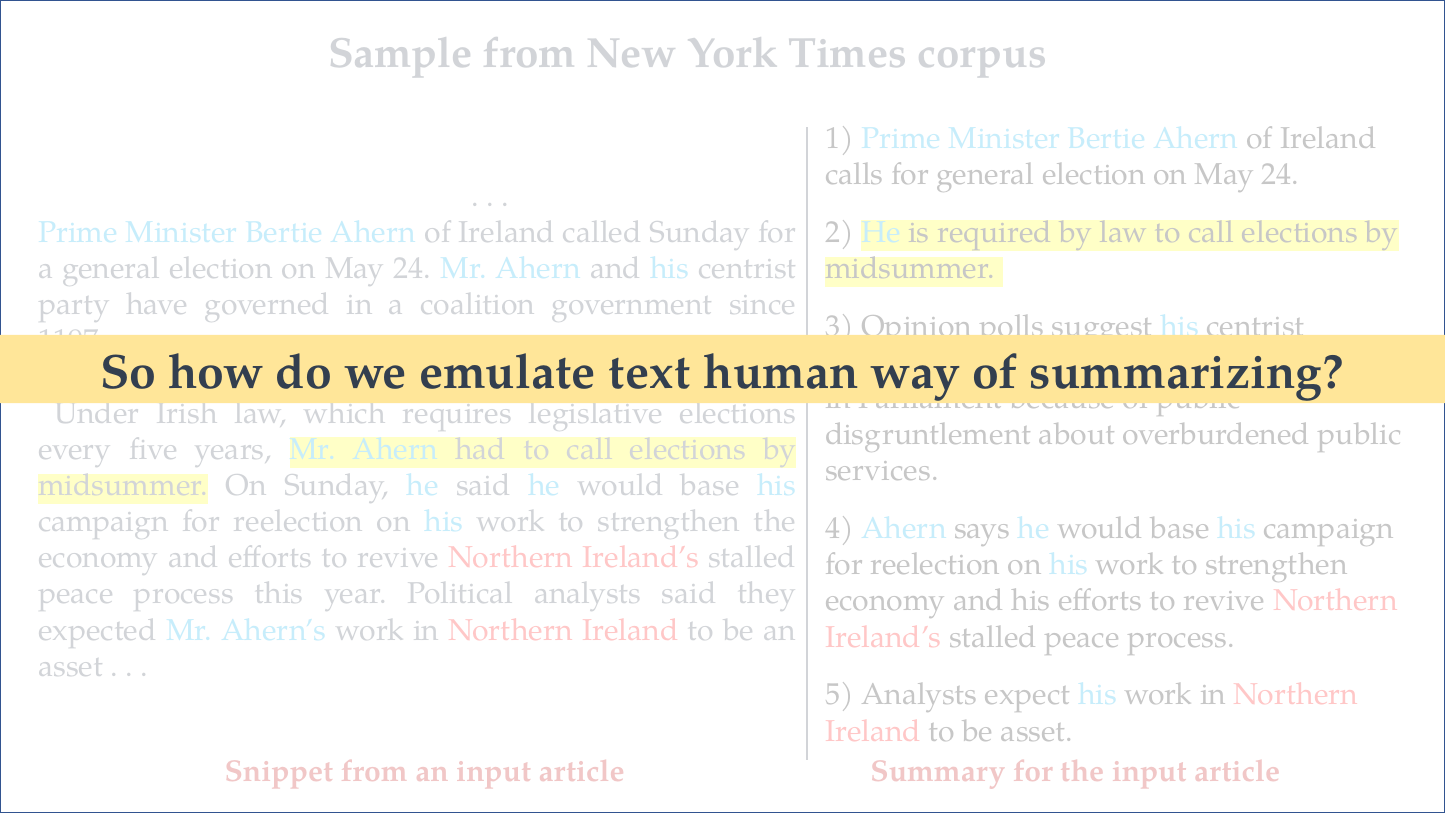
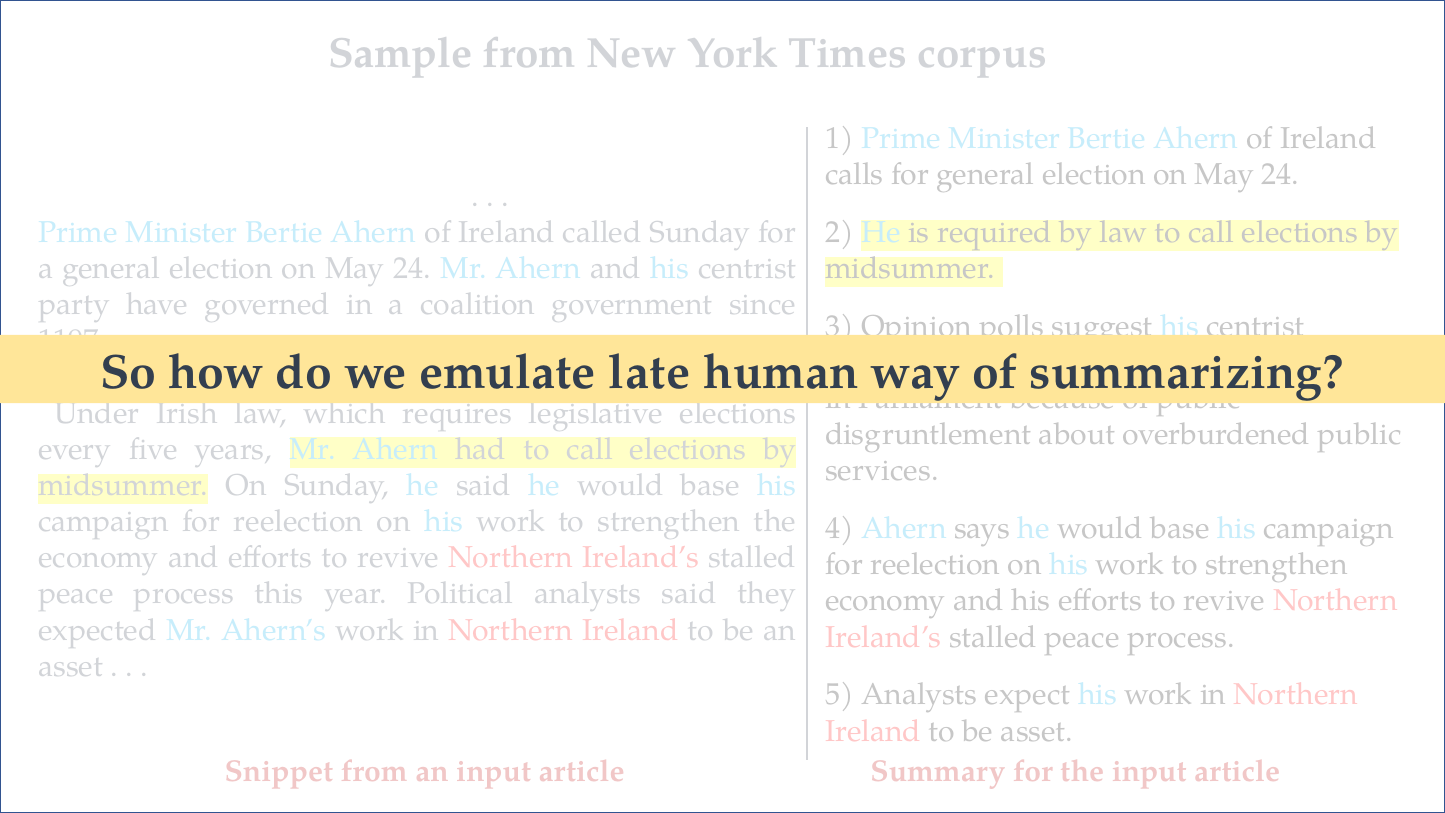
text: text -> late
